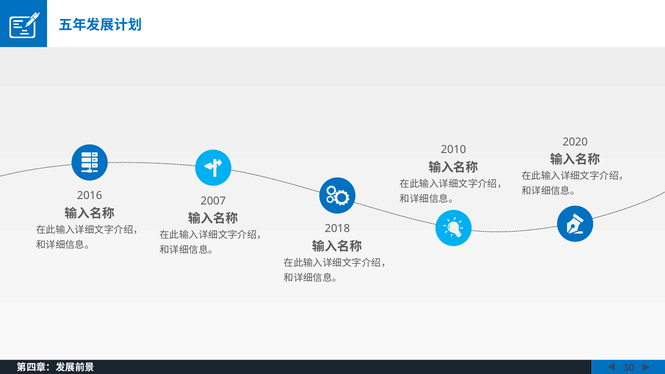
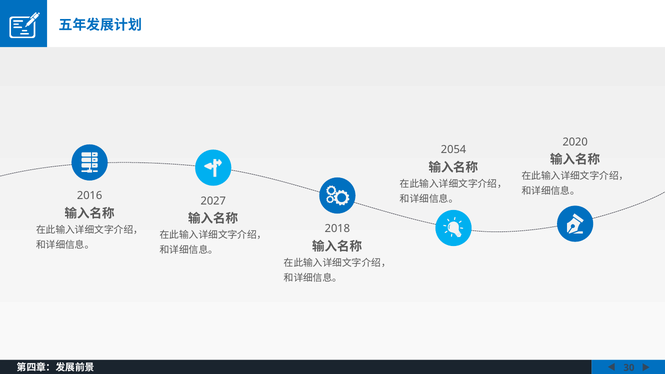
2010: 2010 -> 2054
2007: 2007 -> 2027
